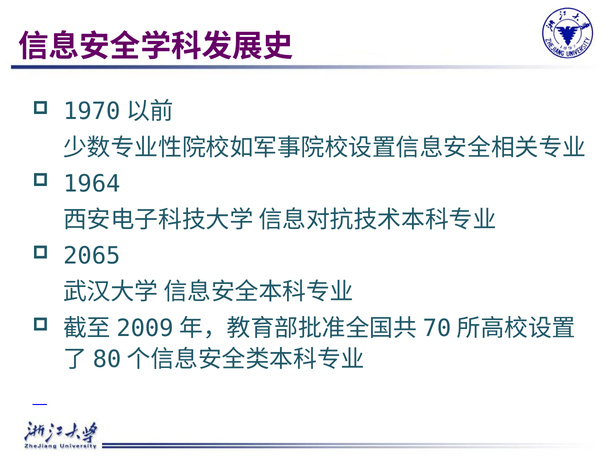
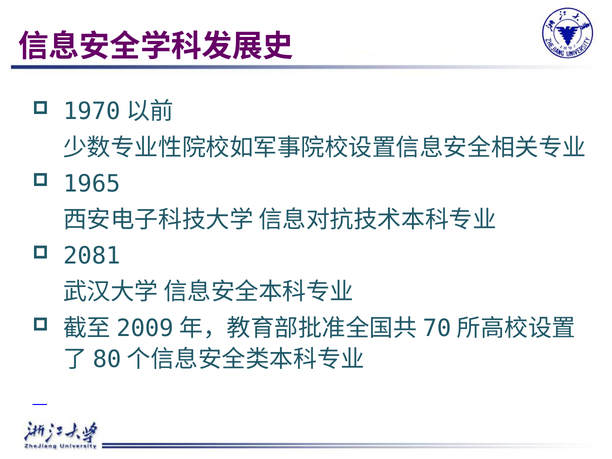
1964: 1964 -> 1965
2065: 2065 -> 2081
